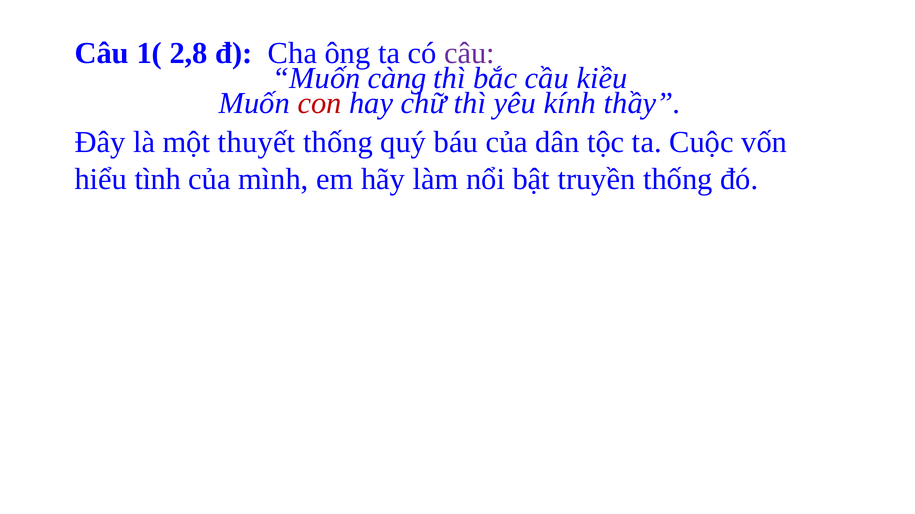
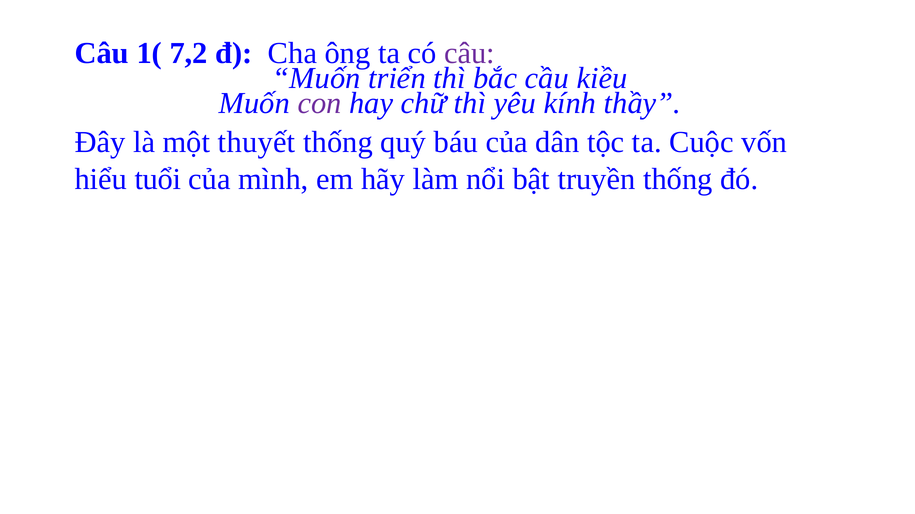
2,8: 2,8 -> 7,2
càng: càng -> triển
con colour: red -> purple
tình: tình -> tuổi
